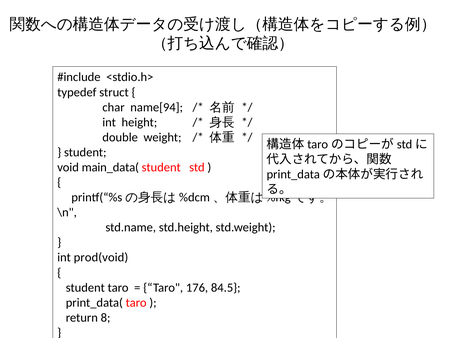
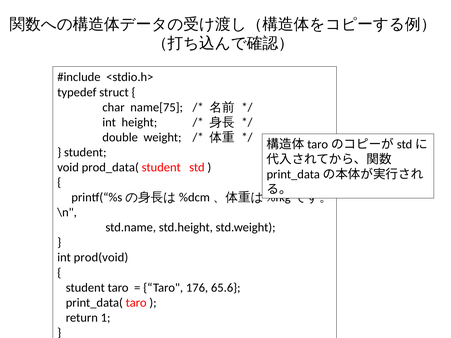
name[94: name[94 -> name[75
main_data(: main_data( -> prod_data(
84.5: 84.5 -> 65.6
8: 8 -> 1
